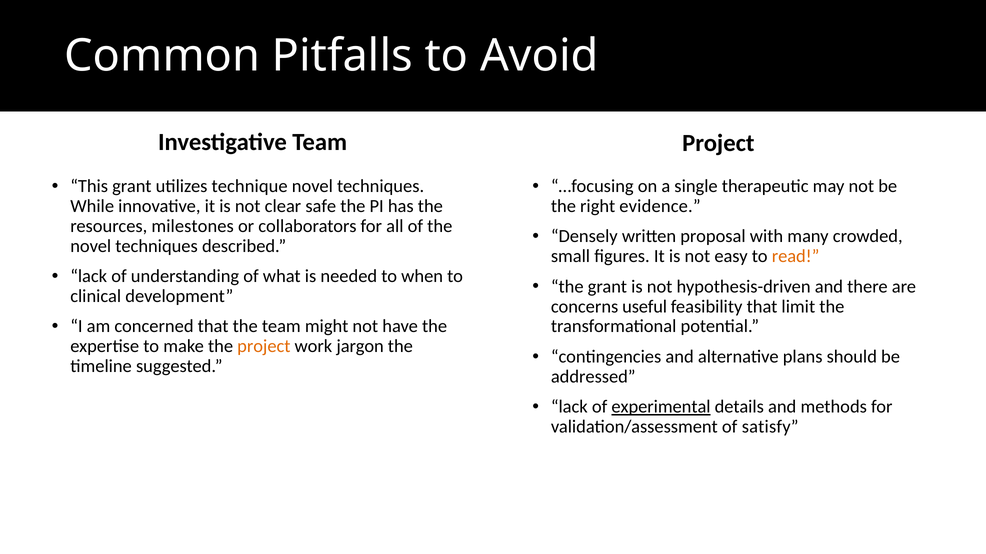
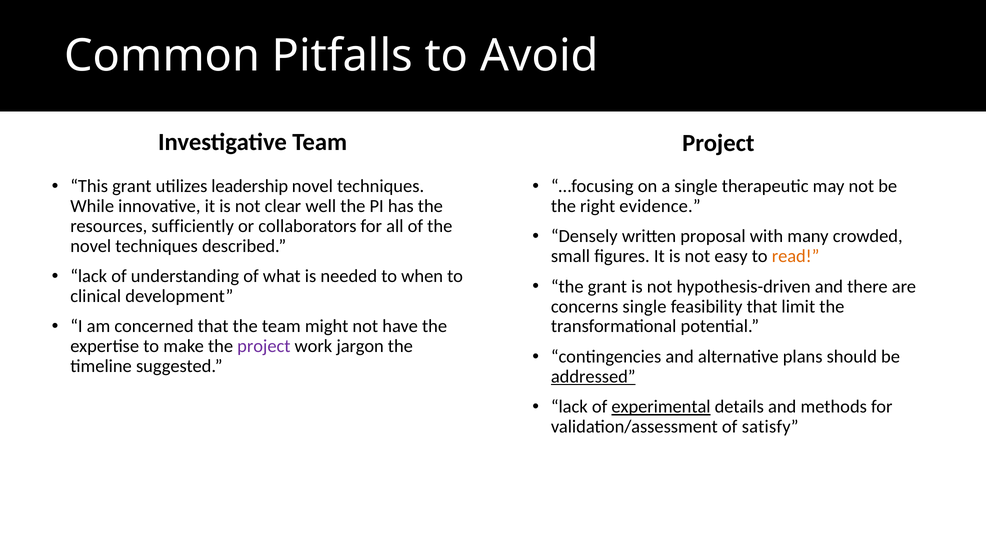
technique: technique -> leadership
safe: safe -> well
milestones: milestones -> sufficiently
concerns useful: useful -> single
project at (264, 347) colour: orange -> purple
addressed underline: none -> present
